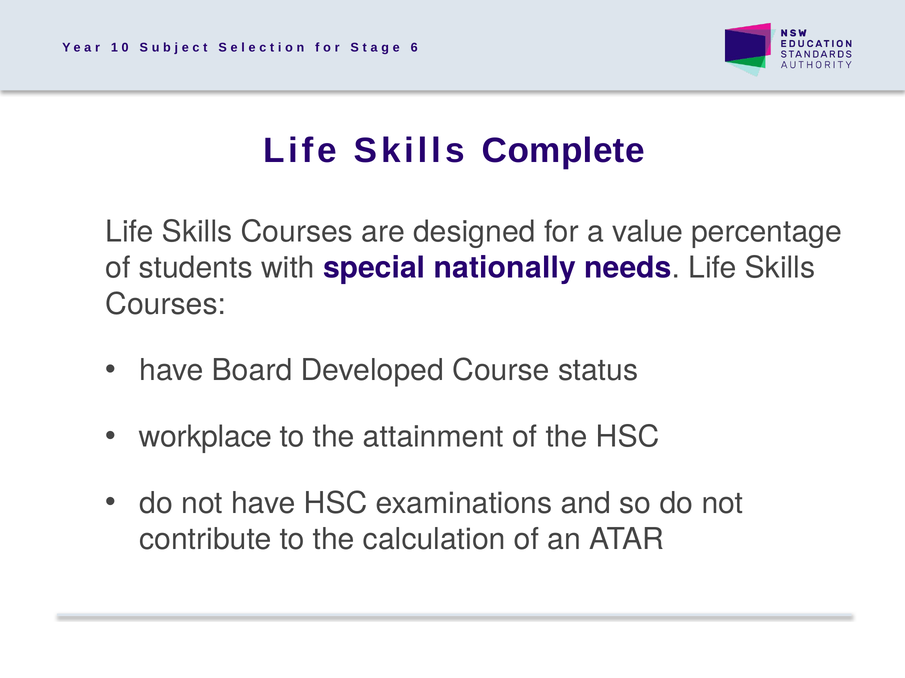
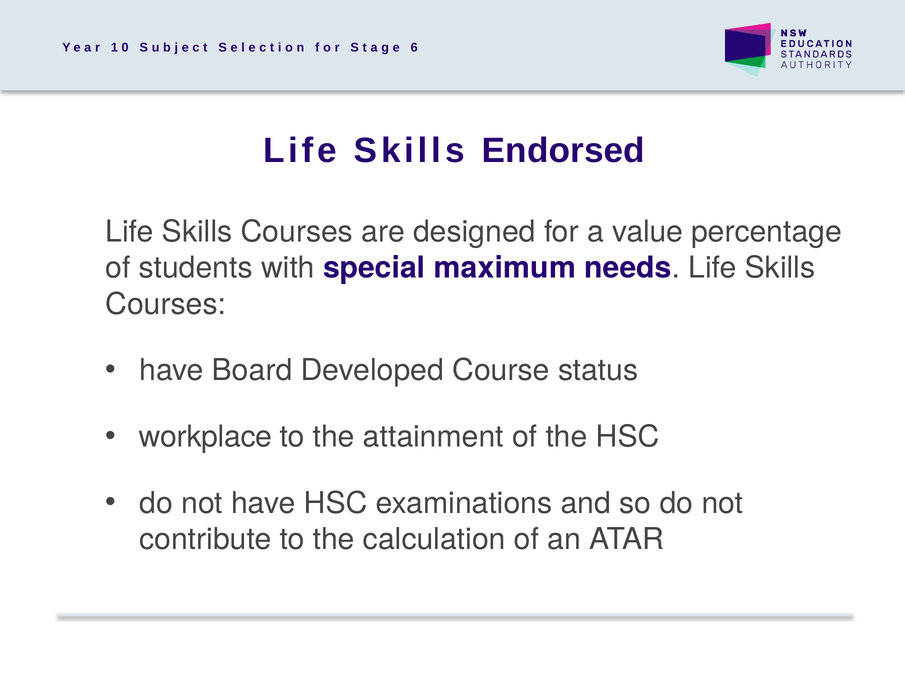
Complete: Complete -> Endorsed
nationally: nationally -> maximum
